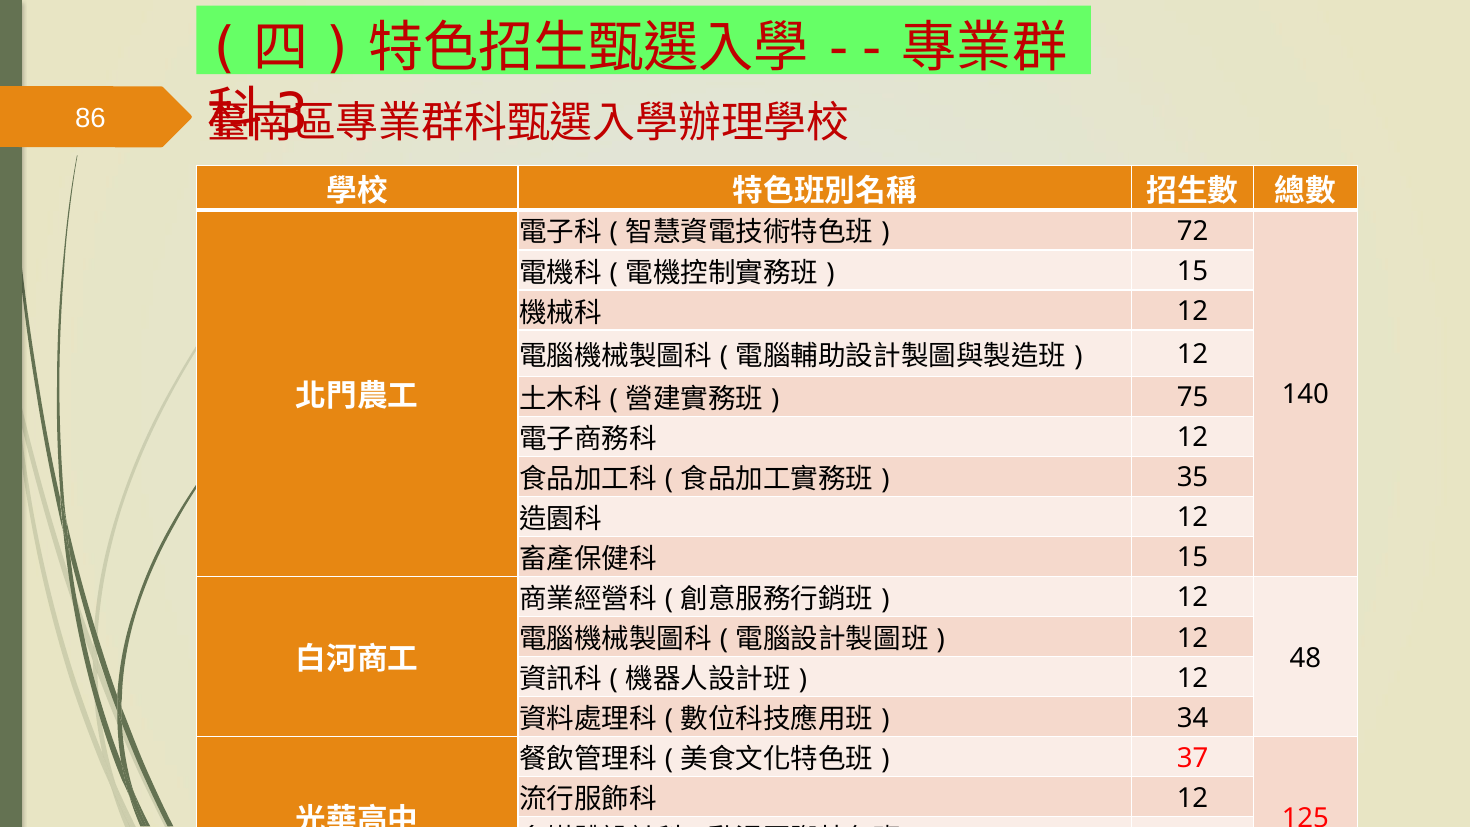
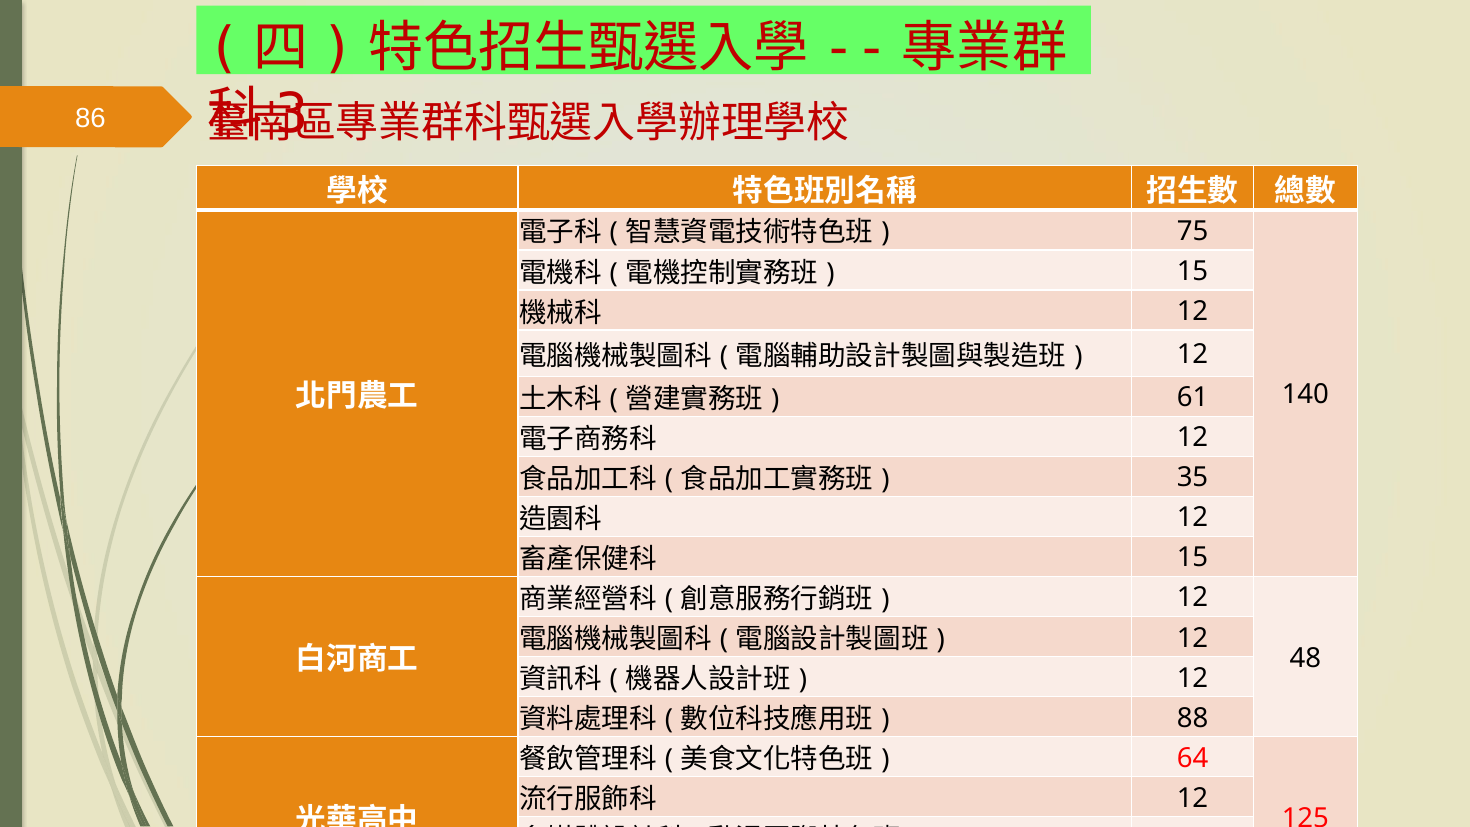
72: 72 -> 75
75: 75 -> 61
34: 34 -> 88
37: 37 -> 64
